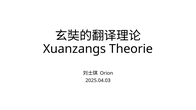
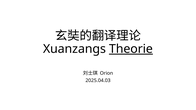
Theorie underline: none -> present
